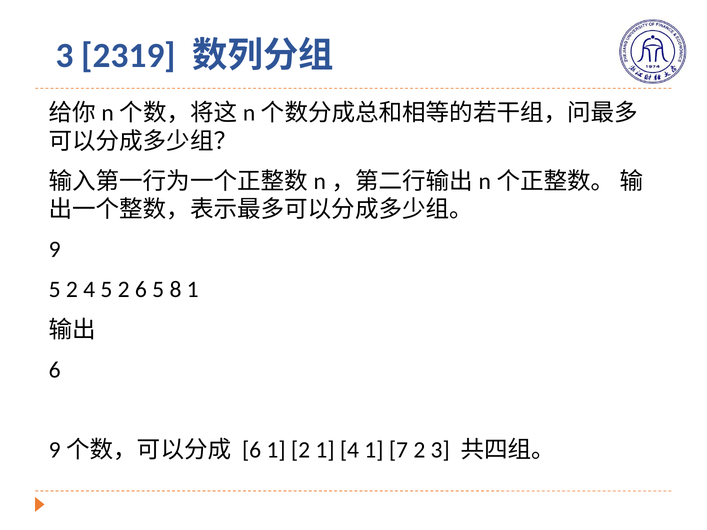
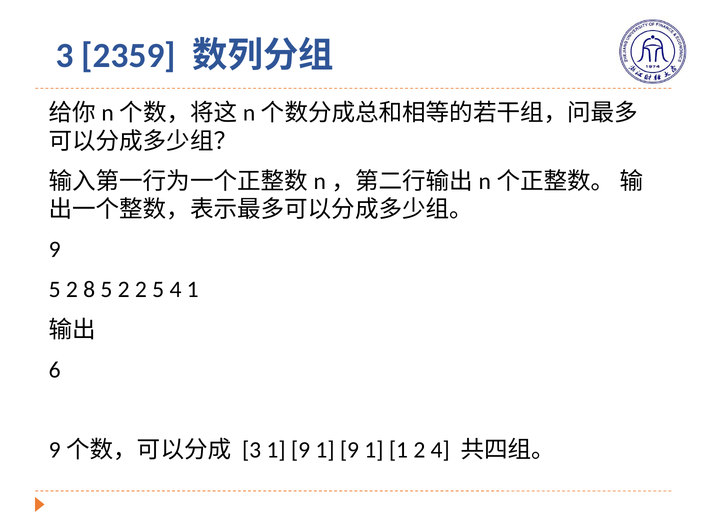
2319: 2319 -> 2359
2 4: 4 -> 8
2 6: 6 -> 2
5 8: 8 -> 4
6 at (252, 450): 6 -> 3
2 at (301, 450): 2 -> 9
4 at (349, 450): 4 -> 9
1 7: 7 -> 1
2 3: 3 -> 4
